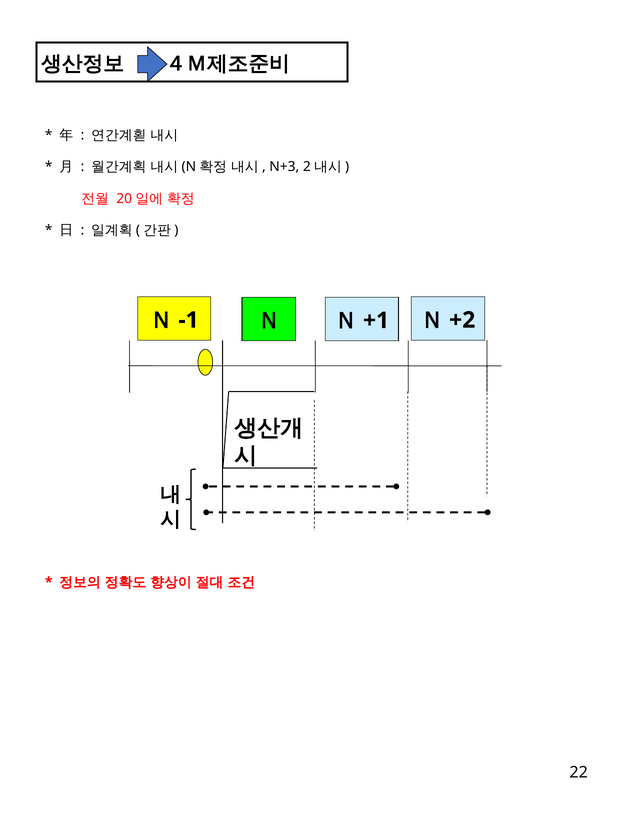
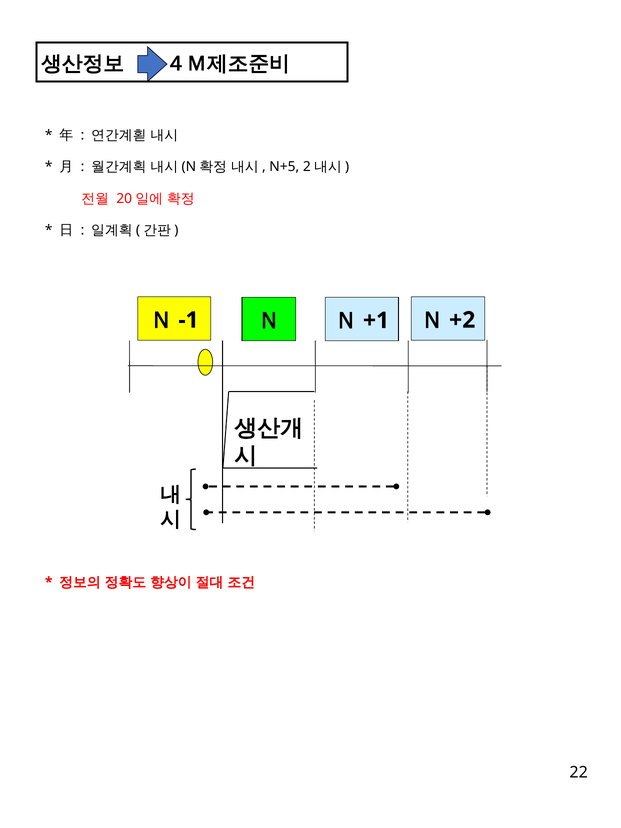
N+3: N+3 -> N+5
